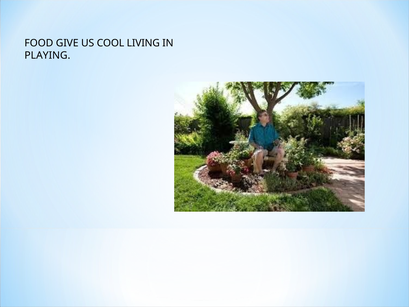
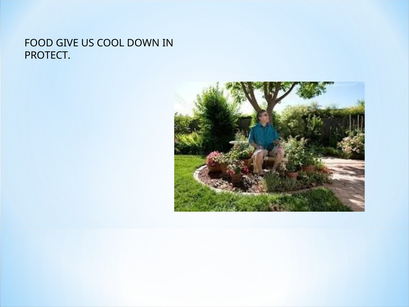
LIVING: LIVING -> DOWN
PLAYING: PLAYING -> PROTECT
